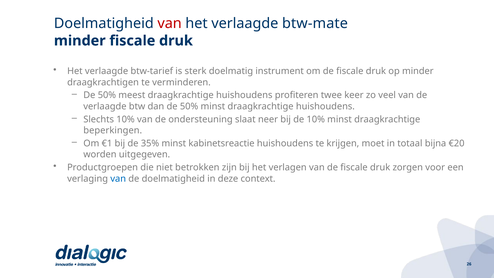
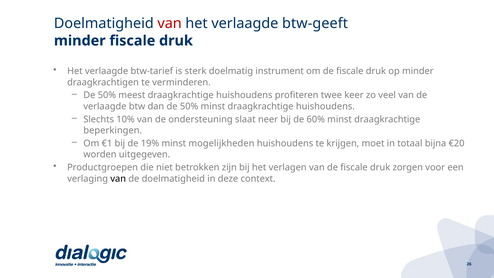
btw-mate: btw-mate -> btw-geeft
de 10%: 10% -> 60%
35%: 35% -> 19%
kabinetsreactie: kabinetsreactie -> mogelijkheden
van at (118, 179) colour: blue -> black
